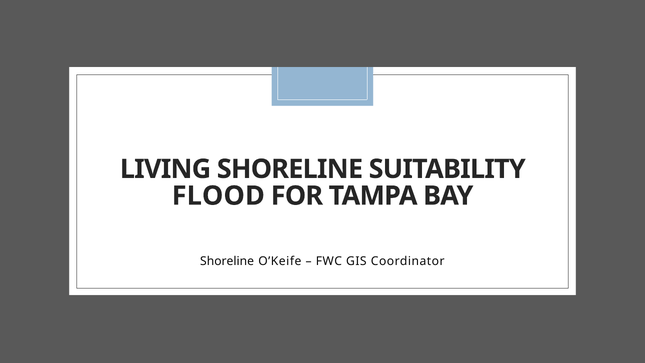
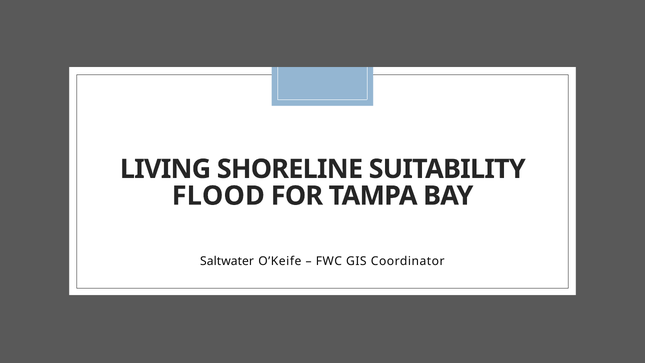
Shoreline at (227, 261): Shoreline -> Saltwater
